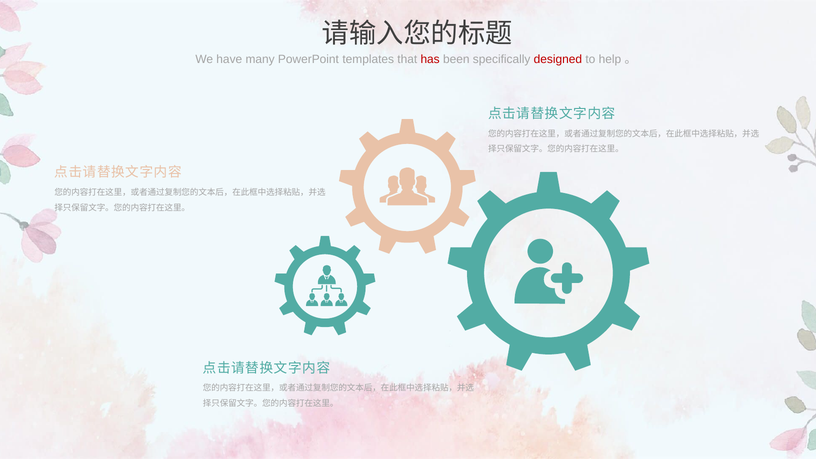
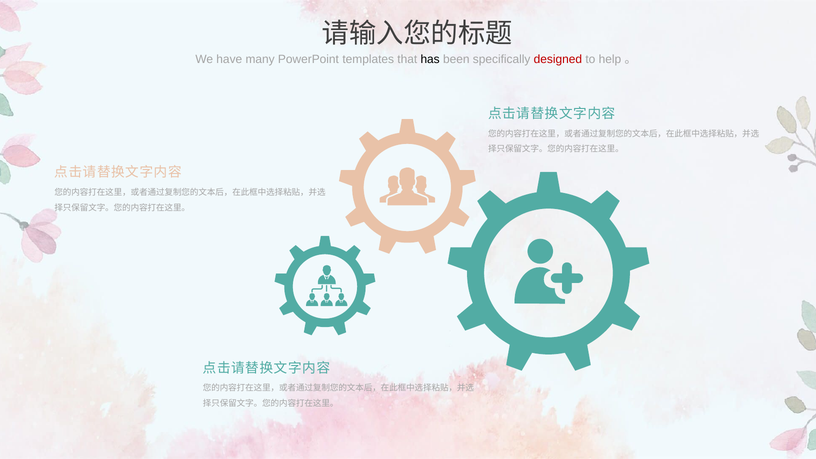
has colour: red -> black
